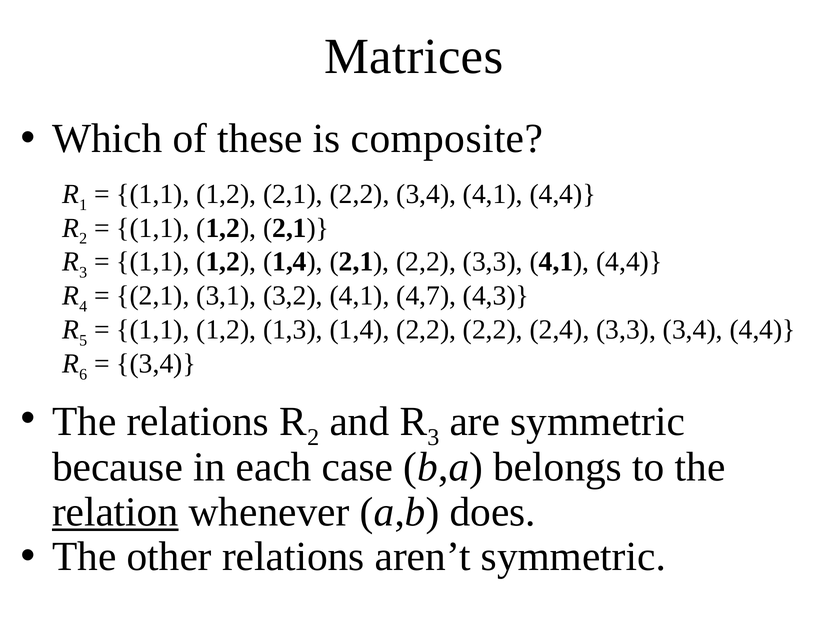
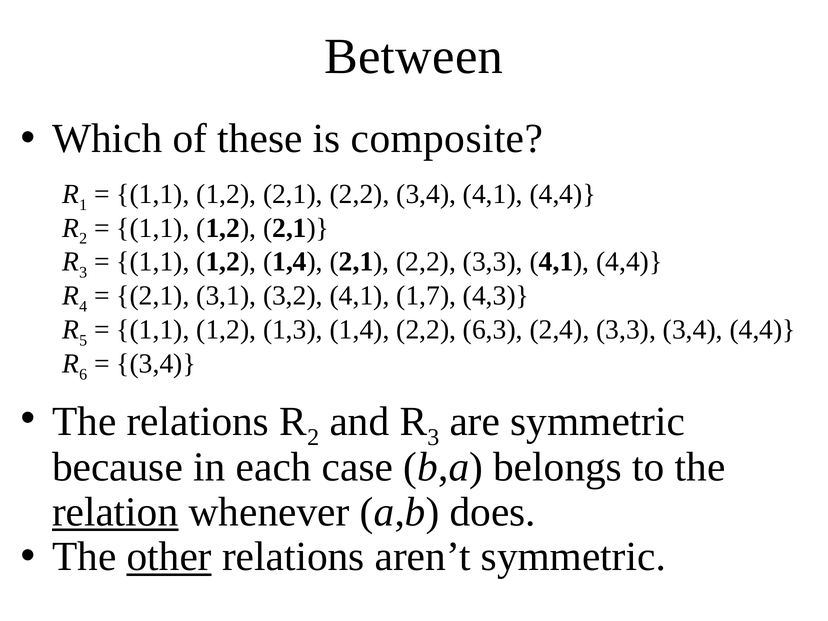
Matrices: Matrices -> Between
4,7: 4,7 -> 1,7
2,2 2,2: 2,2 -> 6,3
other underline: none -> present
